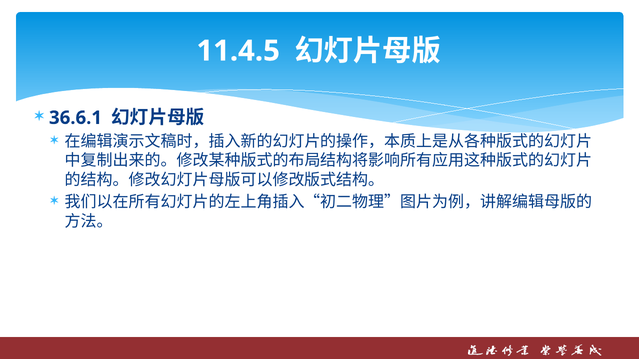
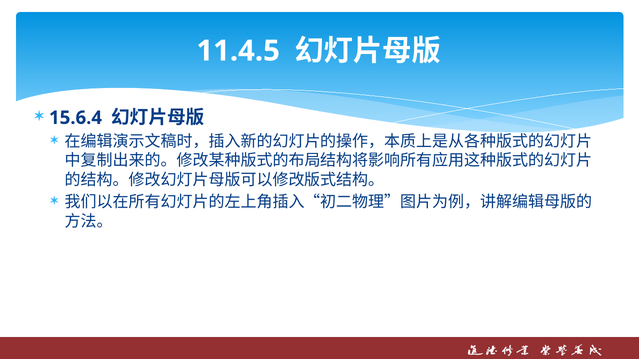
36.6.1: 36.6.1 -> 15.6.4
